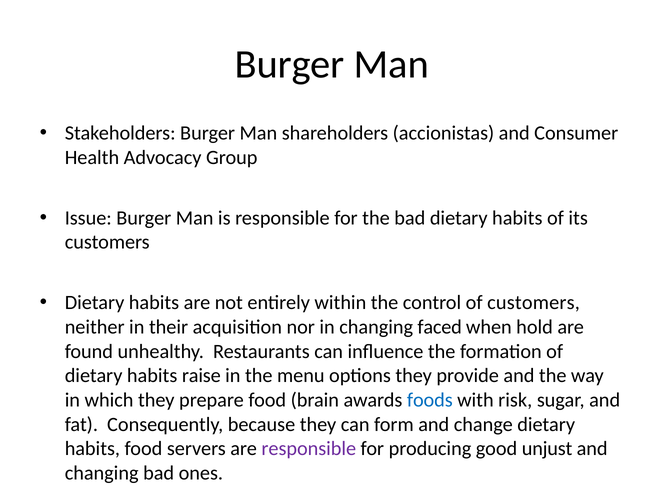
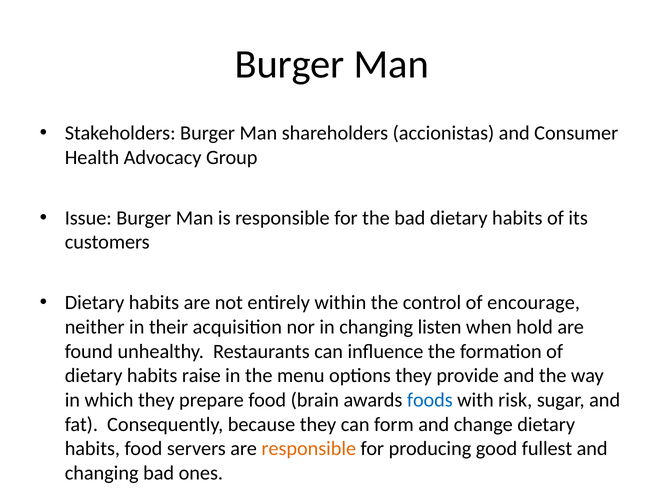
of customers: customers -> encourage
faced: faced -> listen
responsible at (309, 449) colour: purple -> orange
unjust: unjust -> fullest
